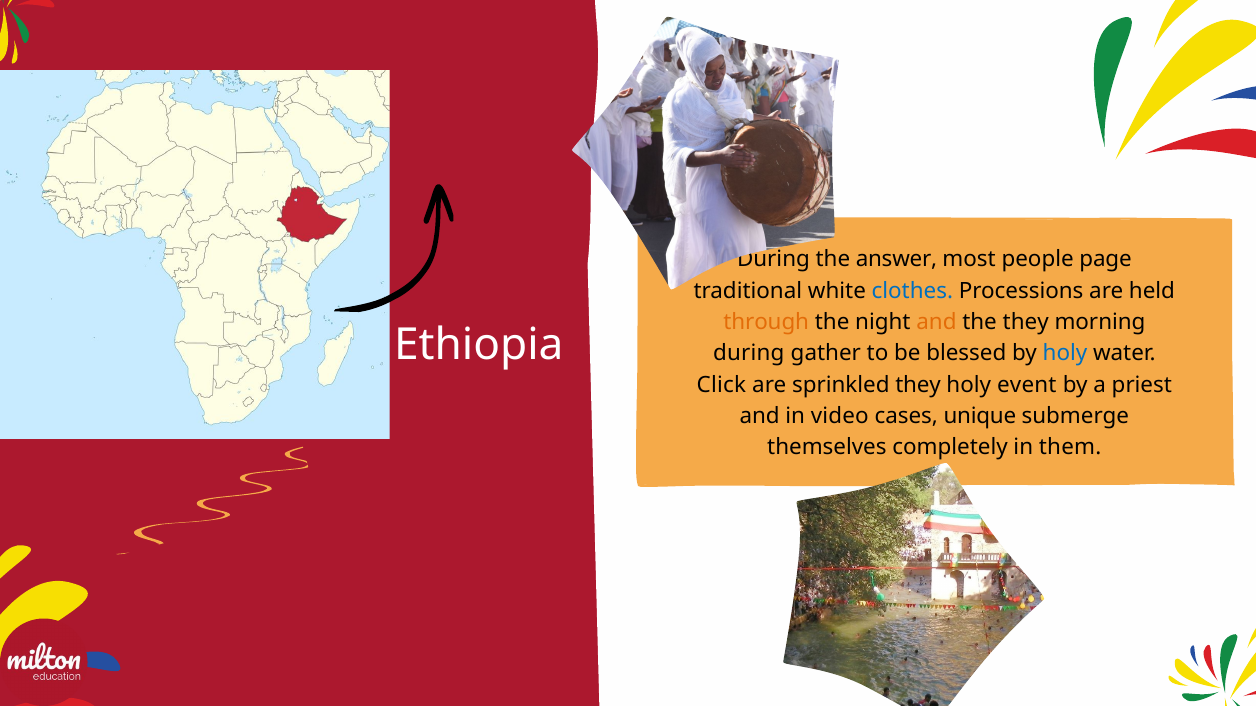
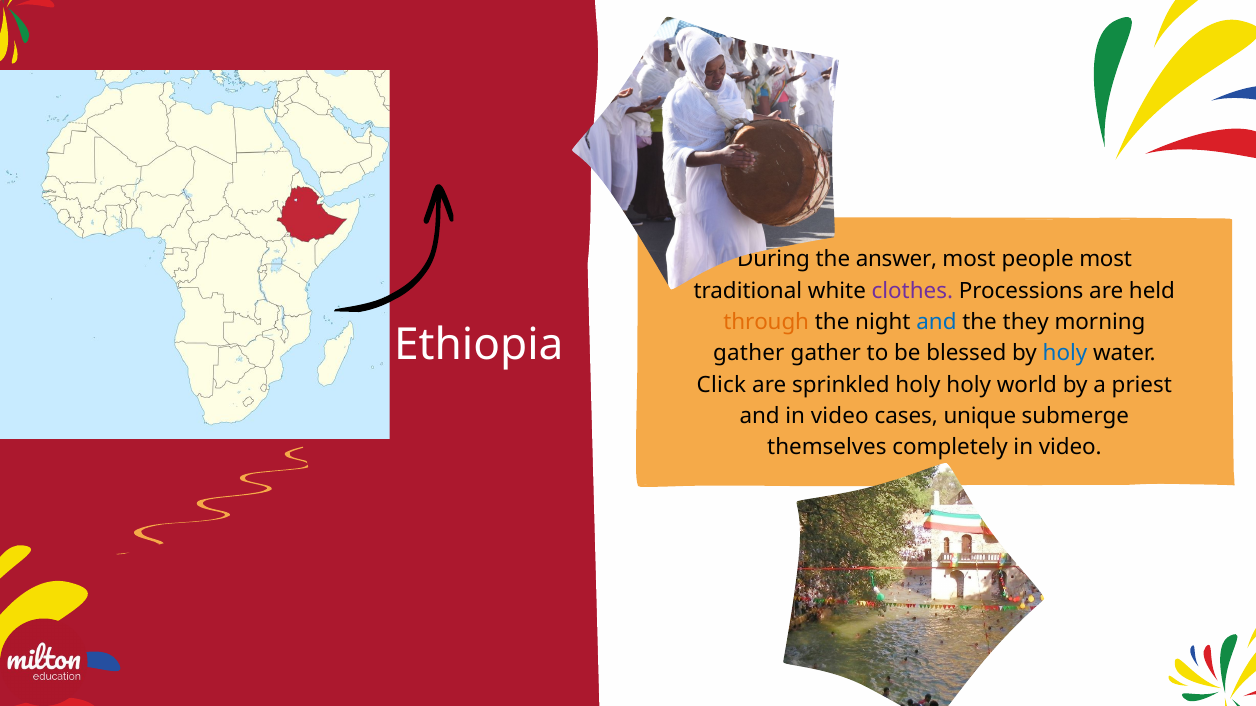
people page: page -> most
clothes colour: blue -> purple
and at (936, 322) colour: orange -> blue
during at (749, 354): during -> gather
sprinkled they: they -> holy
event: event -> world
them at (1070, 448): them -> video
